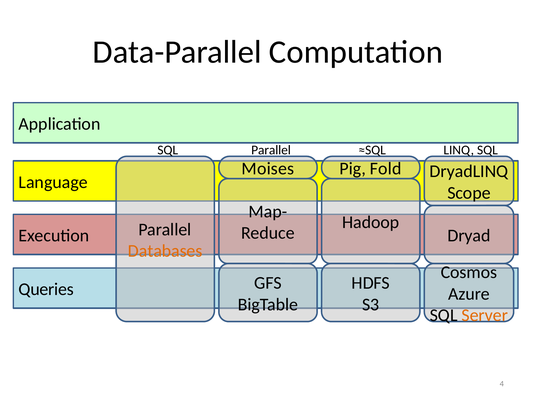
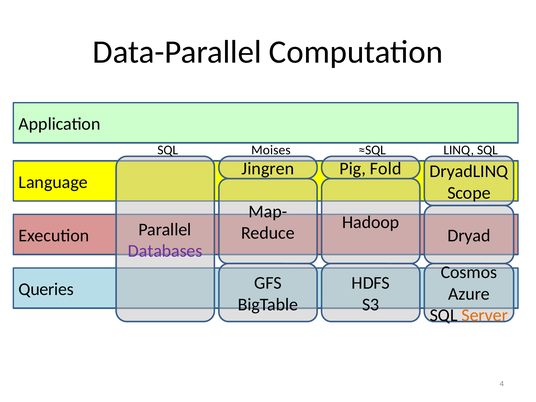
Parallel at (271, 150): Parallel -> Moises
Moises: Moises -> Jingren
Databases colour: orange -> purple
